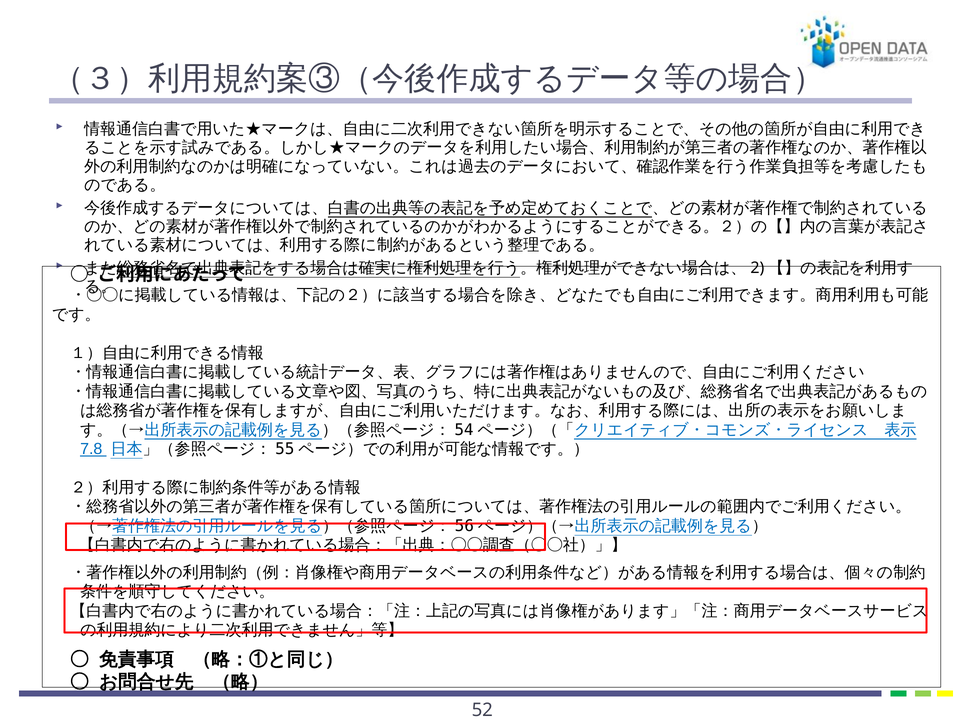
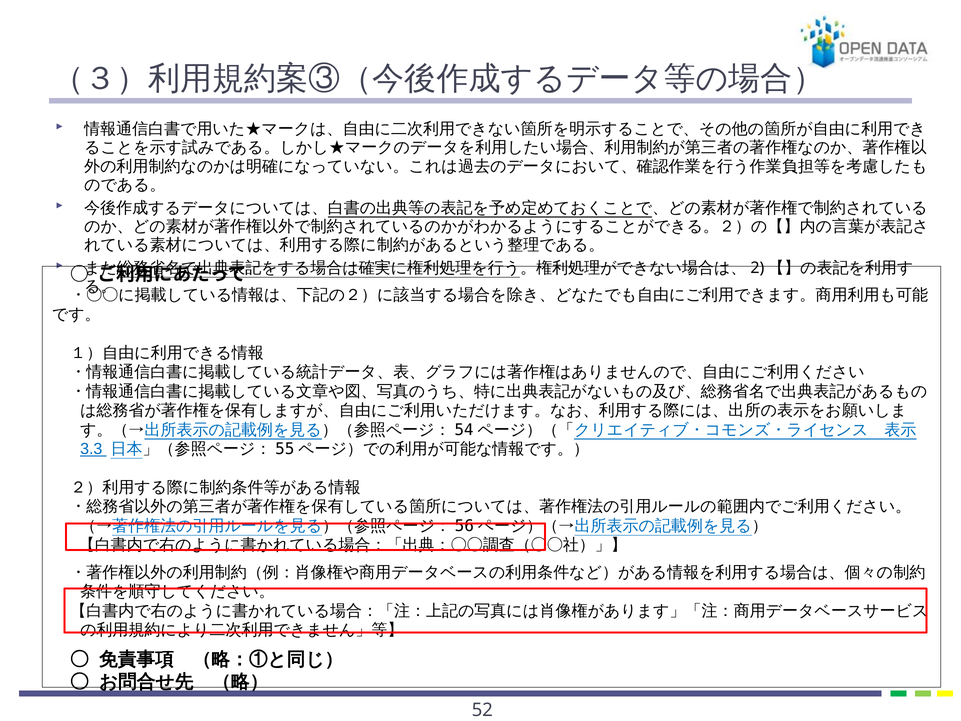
7.8: 7.8 -> 3.3
